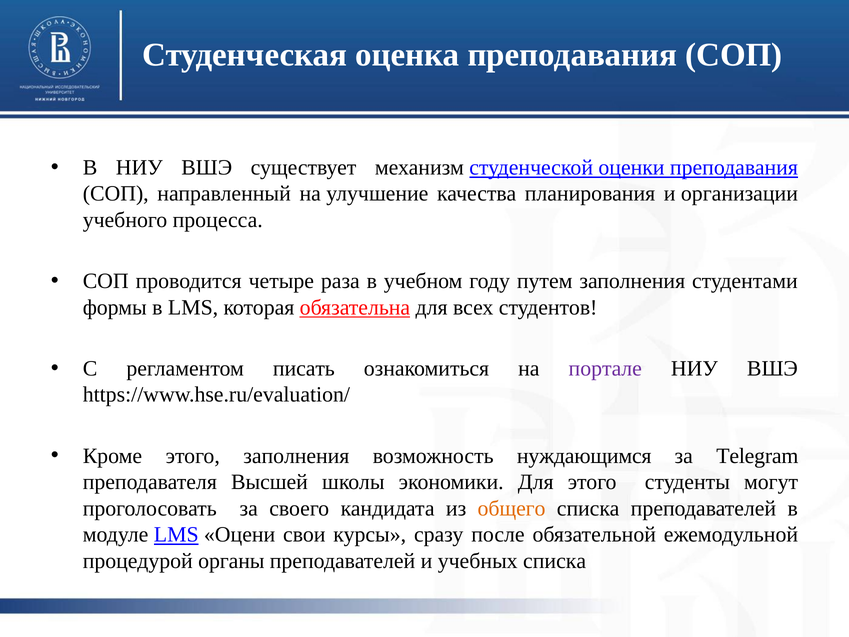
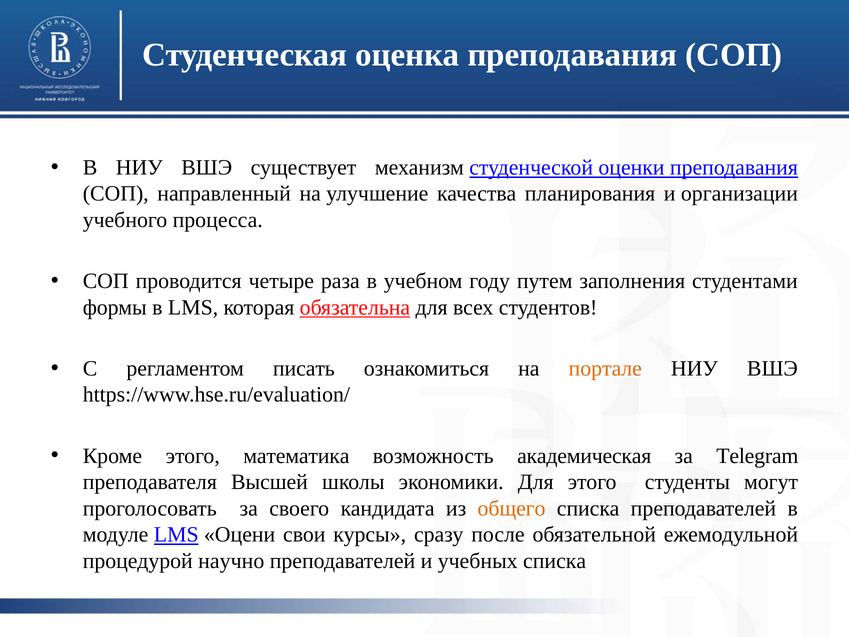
портале colour: purple -> orange
этого заполнения: заполнения -> математика
нуждающимся: нуждающимся -> академическая
органы: органы -> научно
